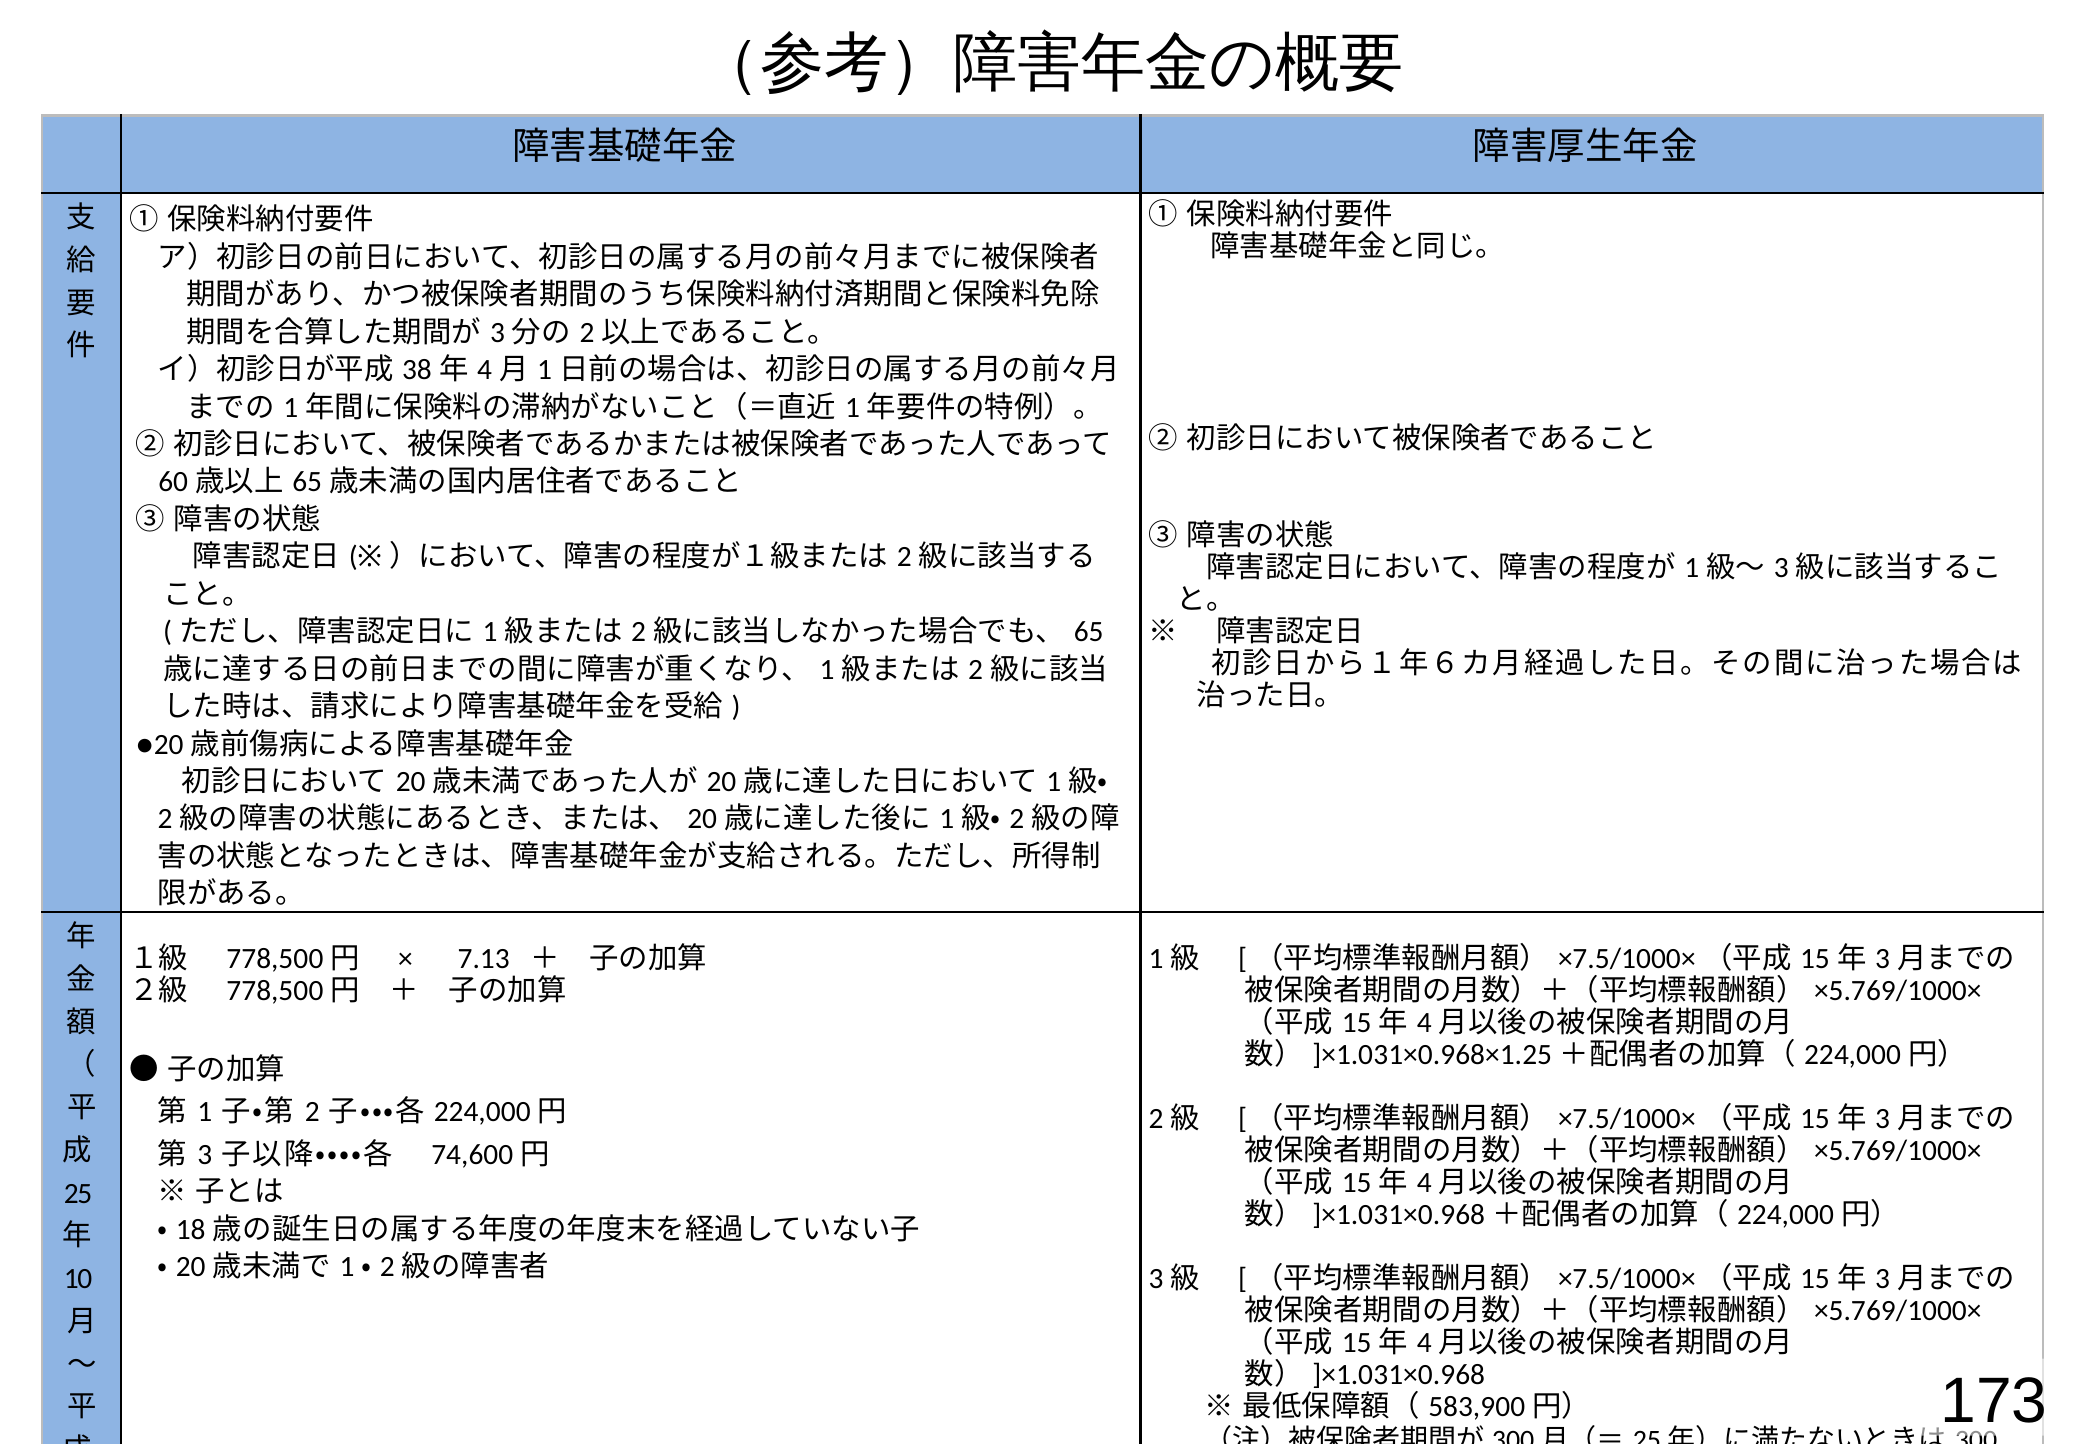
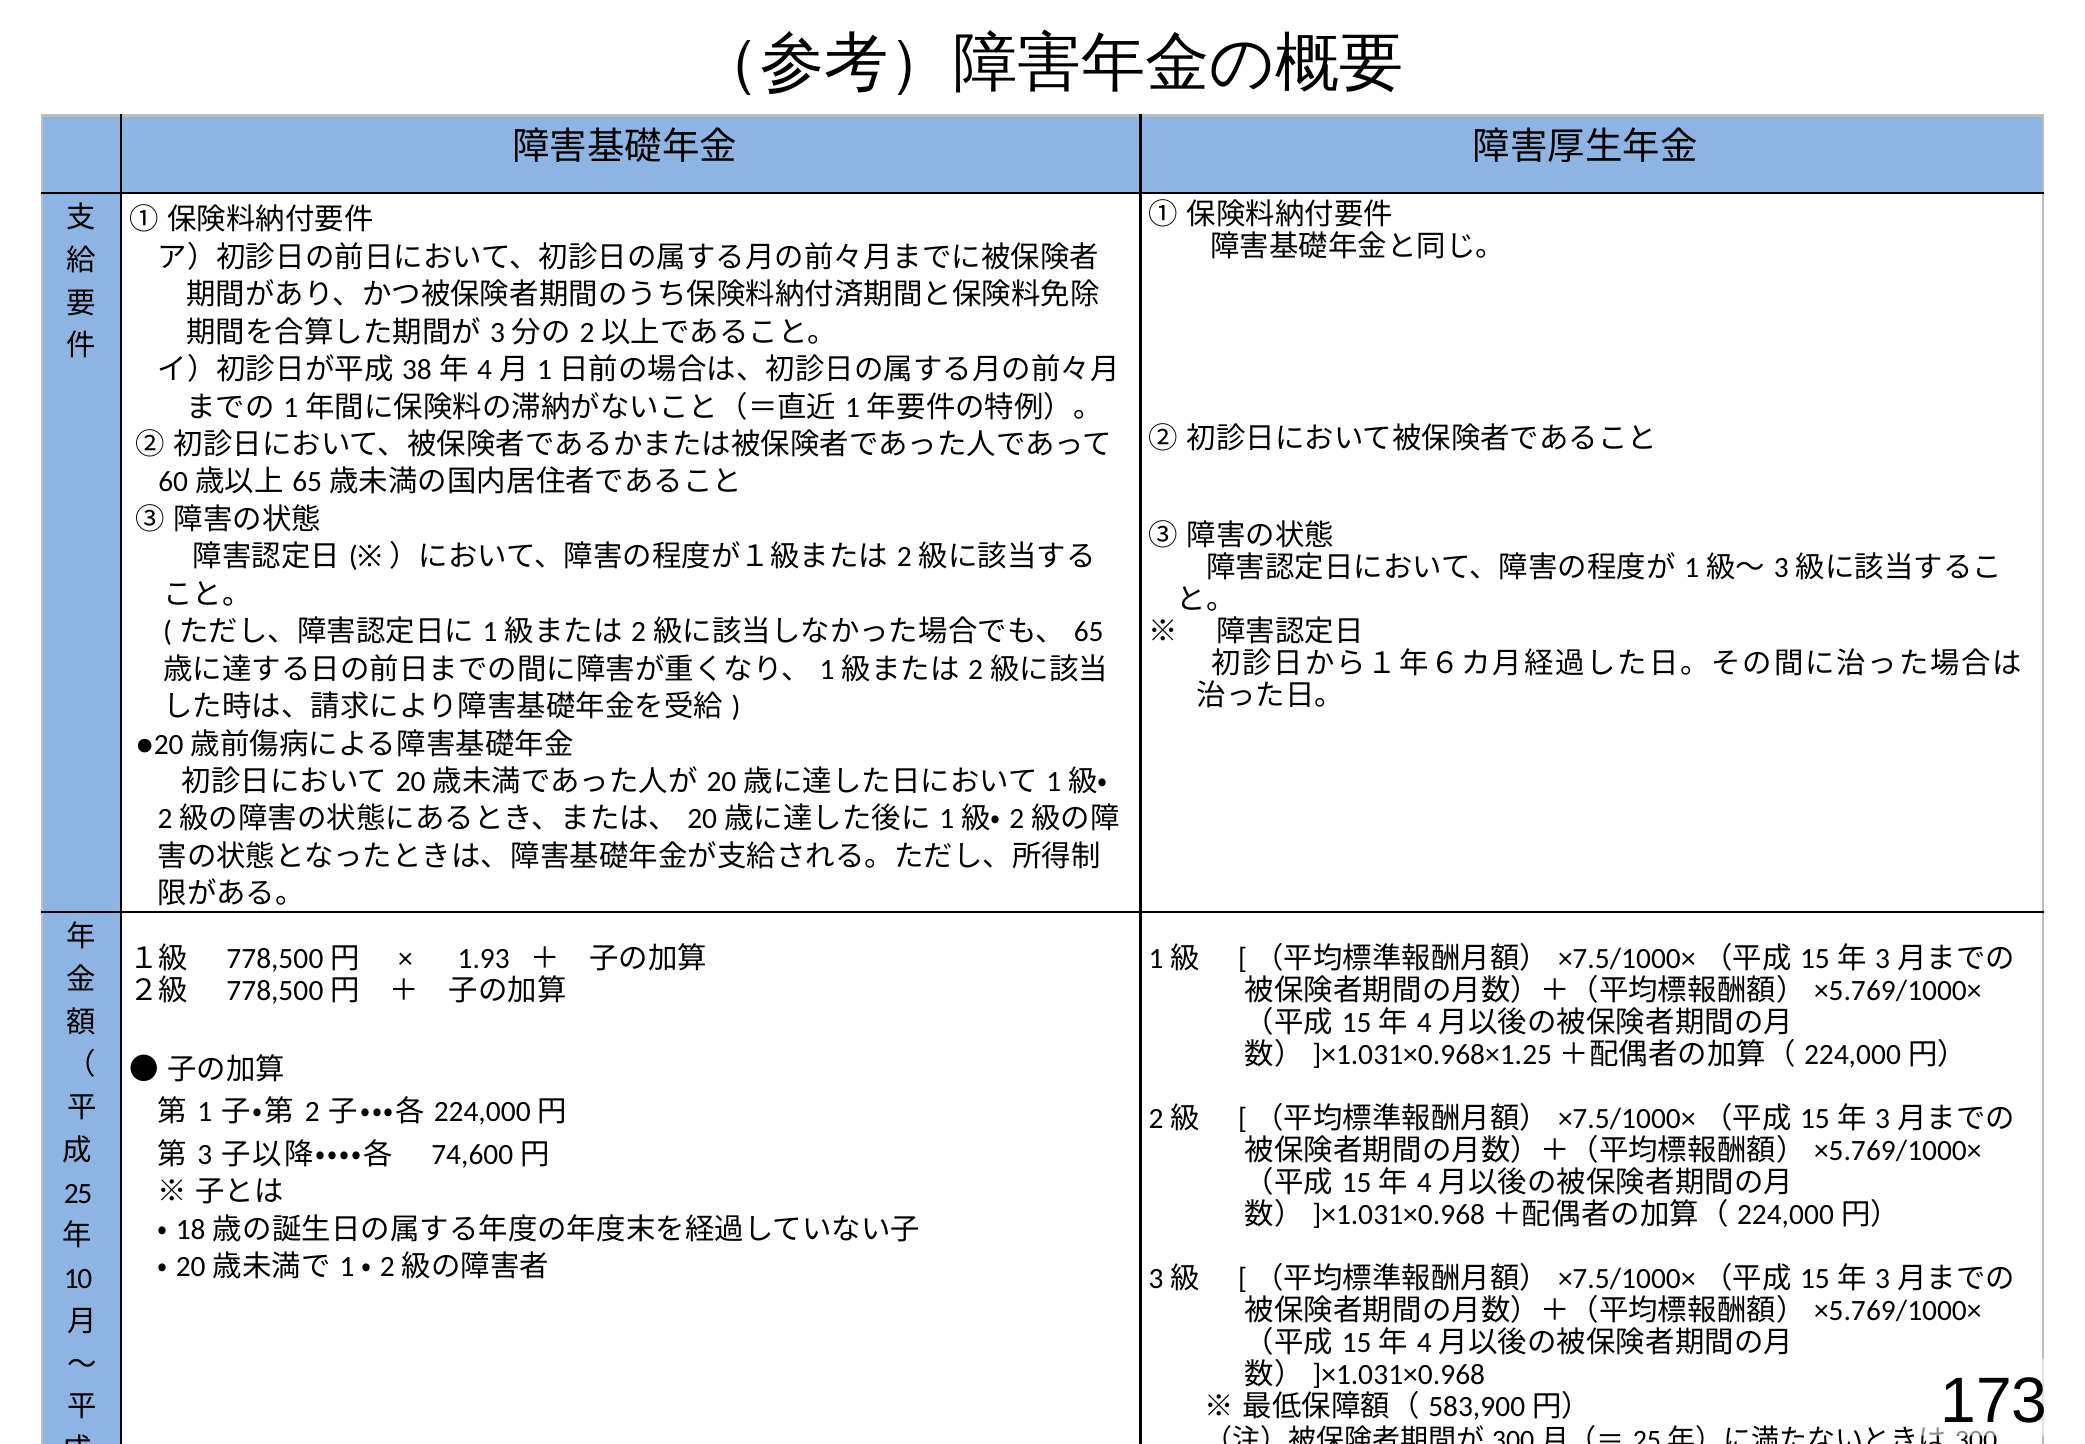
7.13: 7.13 -> 1.93
